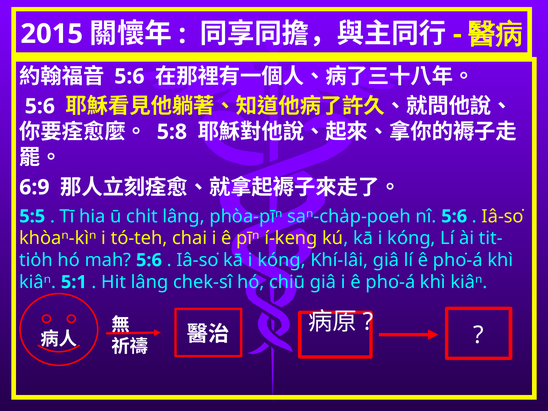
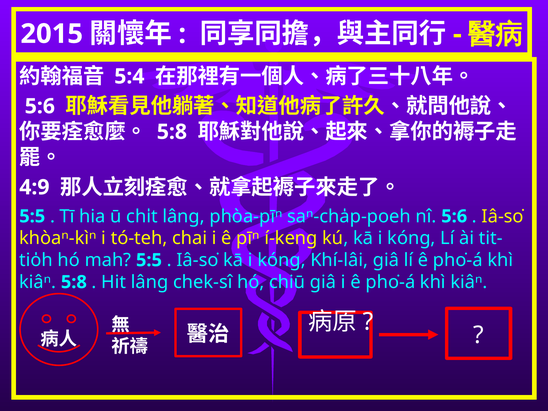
5:6 at (129, 76): 5:6 -> 5:4
6:9: 6:9 -> 4:9
mah 5:6: 5:6 -> 5:5
kiâⁿ 5:1: 5:1 -> 5:8
